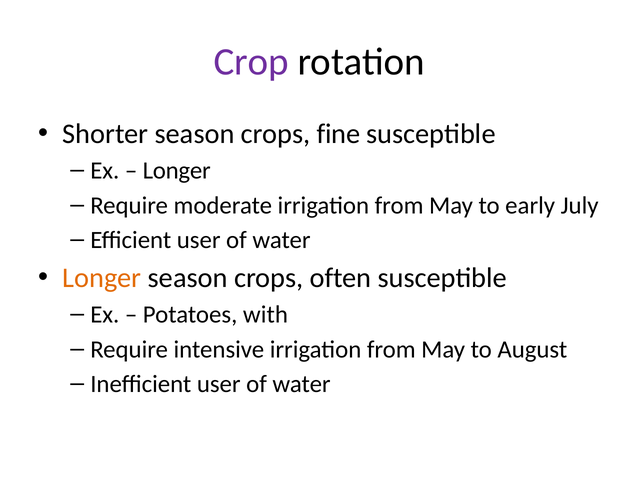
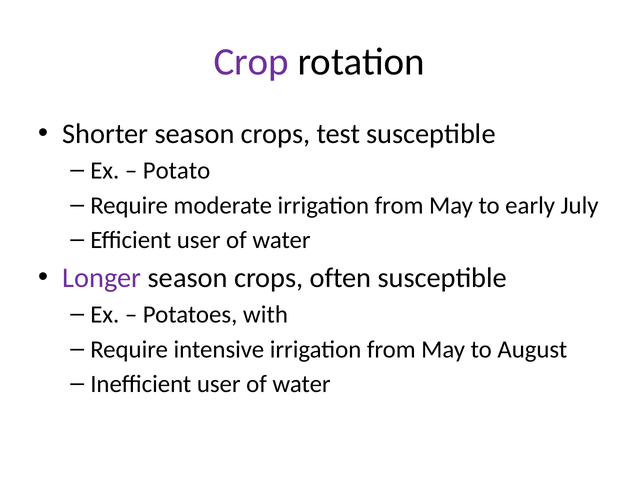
fine: fine -> test
Longer at (177, 171): Longer -> Potato
Longer at (102, 278) colour: orange -> purple
